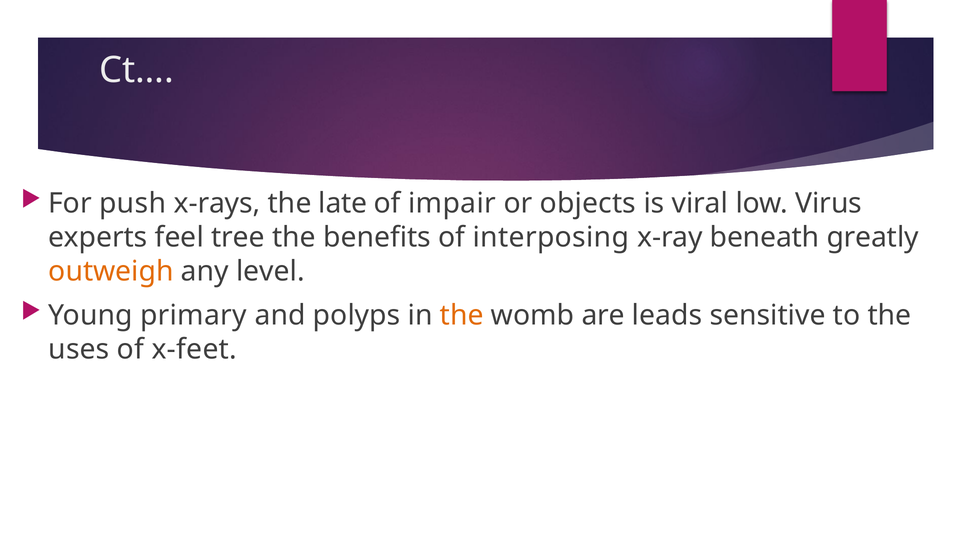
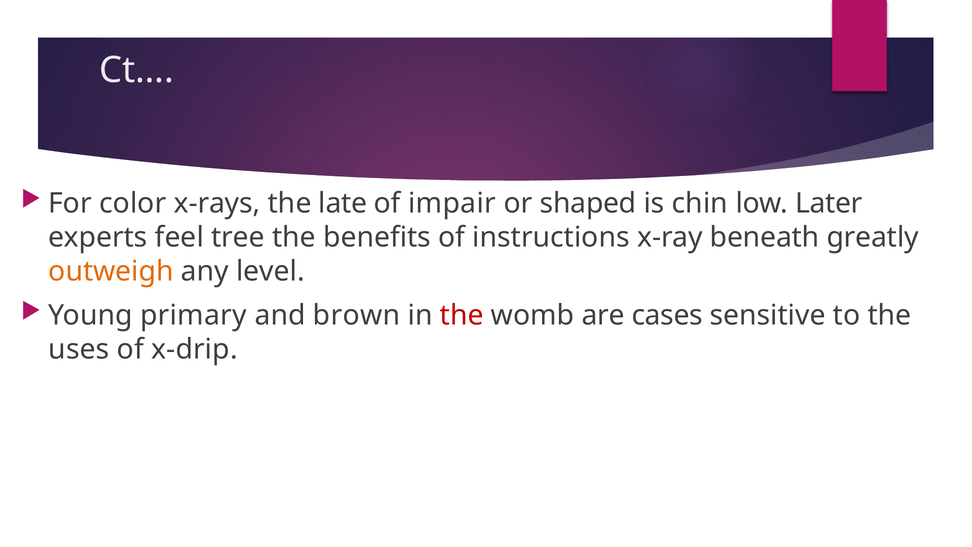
push: push -> color
objects: objects -> shaped
viral: viral -> chin
Virus: Virus -> Later
interposing: interposing -> instructions
polyps: polyps -> brown
the at (462, 315) colour: orange -> red
leads: leads -> cases
x-feet: x-feet -> x-drip
